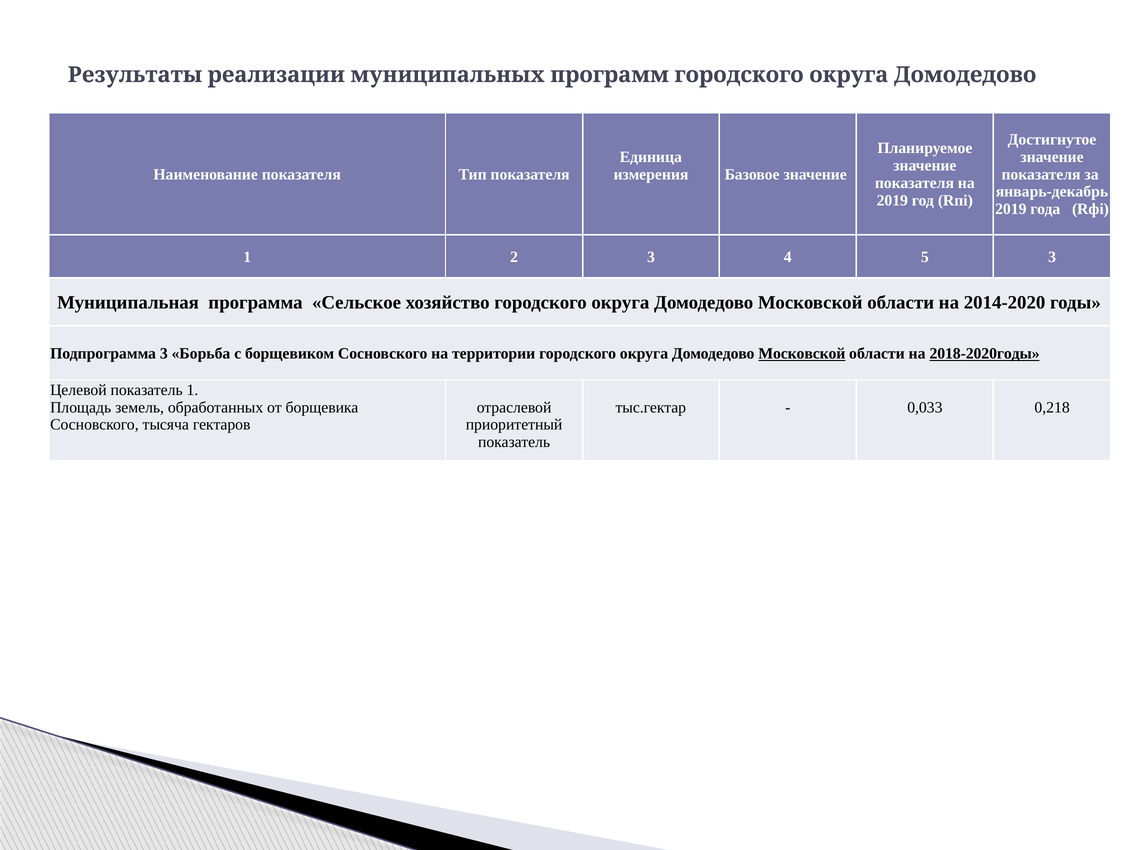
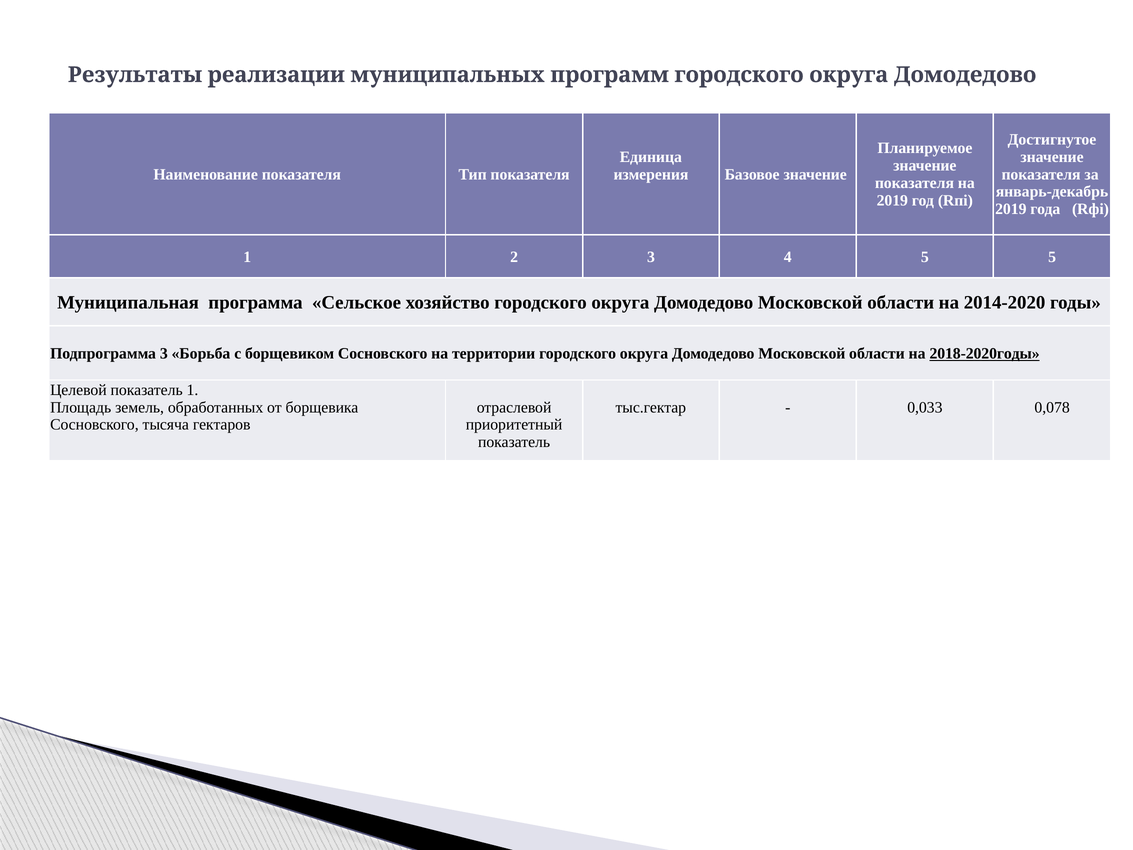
5 3: 3 -> 5
Московской at (802, 353) underline: present -> none
0,218: 0,218 -> 0,078
